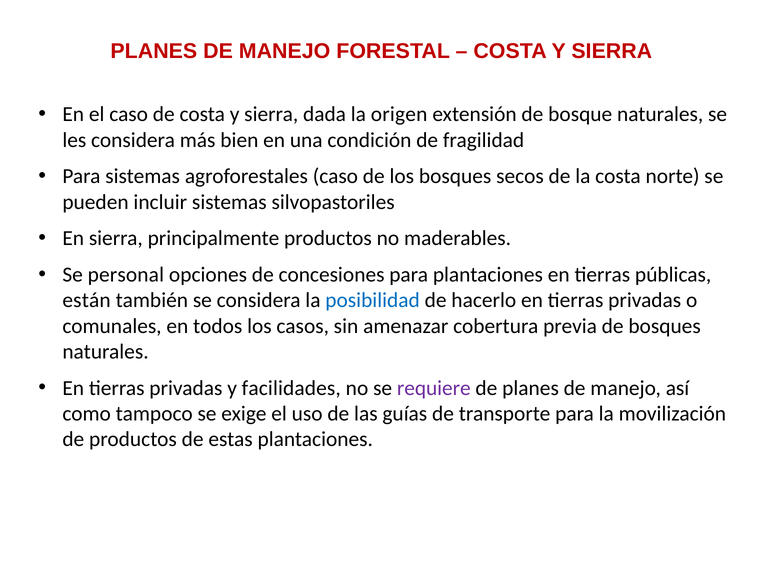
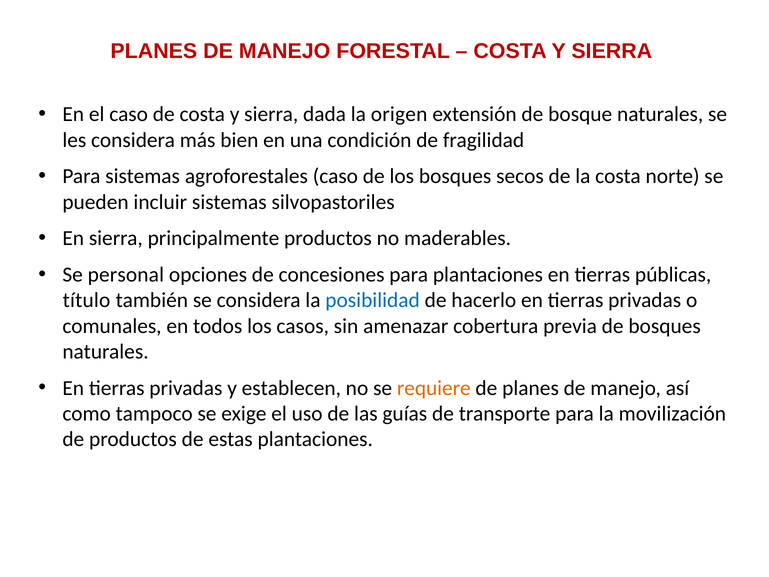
están: están -> título
facilidades: facilidades -> establecen
requiere colour: purple -> orange
